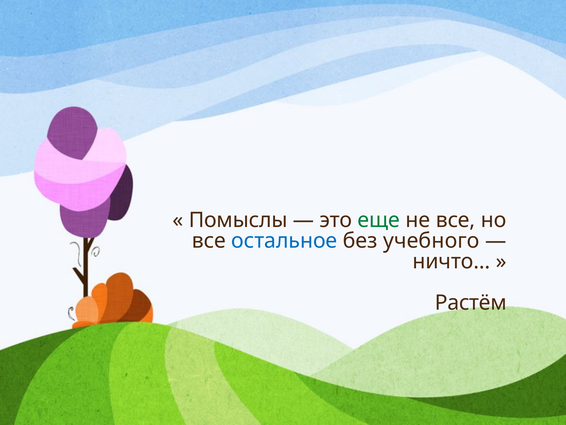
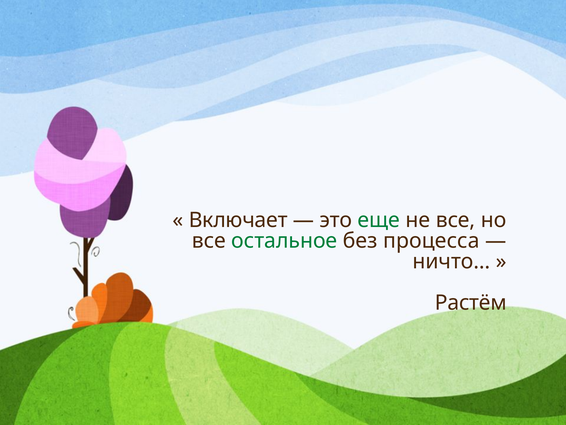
Помыслы: Помыслы -> Включает
остальное colour: blue -> green
учебного: учебного -> процесса
